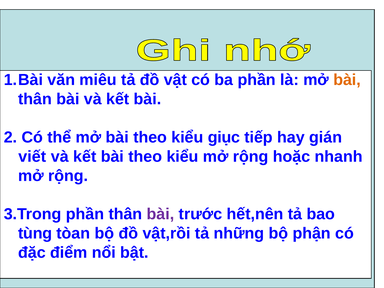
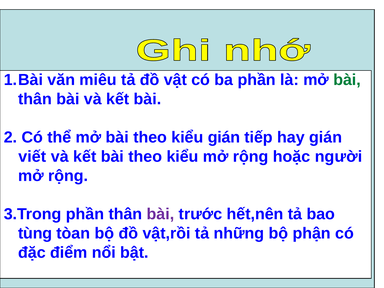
bài at (347, 80) colour: orange -> green
kiểu giục: giục -> gián
nhanh: nhanh -> người
